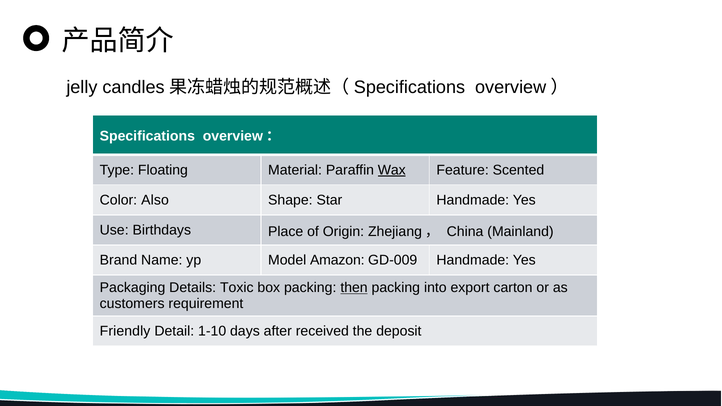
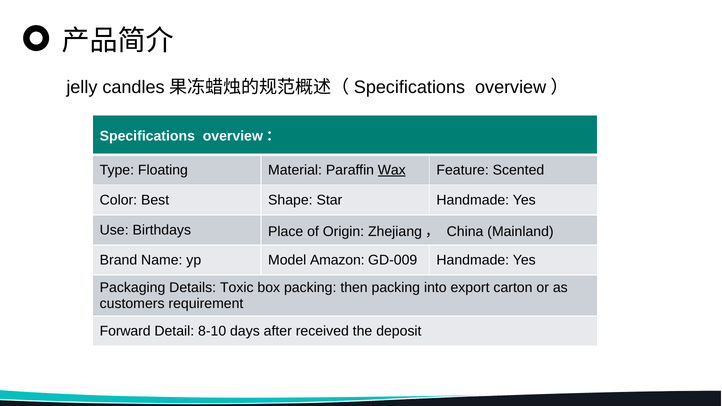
Also: Also -> Best
then underline: present -> none
Friendly: Friendly -> Forward
1-10: 1-10 -> 8-10
